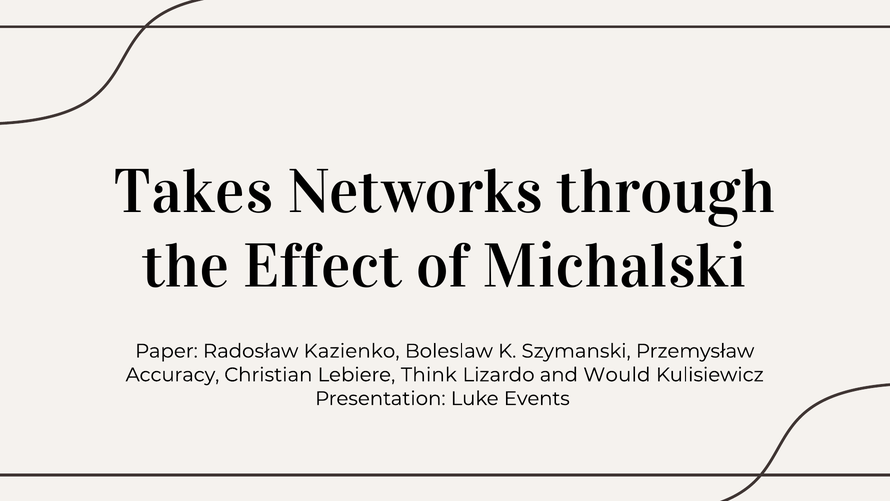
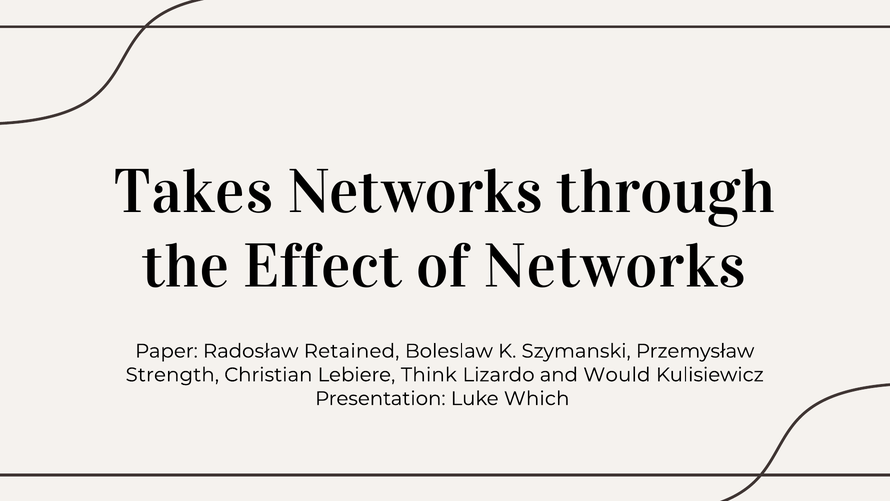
of Michalski: Michalski -> Networks
Kazienko: Kazienko -> Retained
Accuracy: Accuracy -> Strength
Events: Events -> Which
